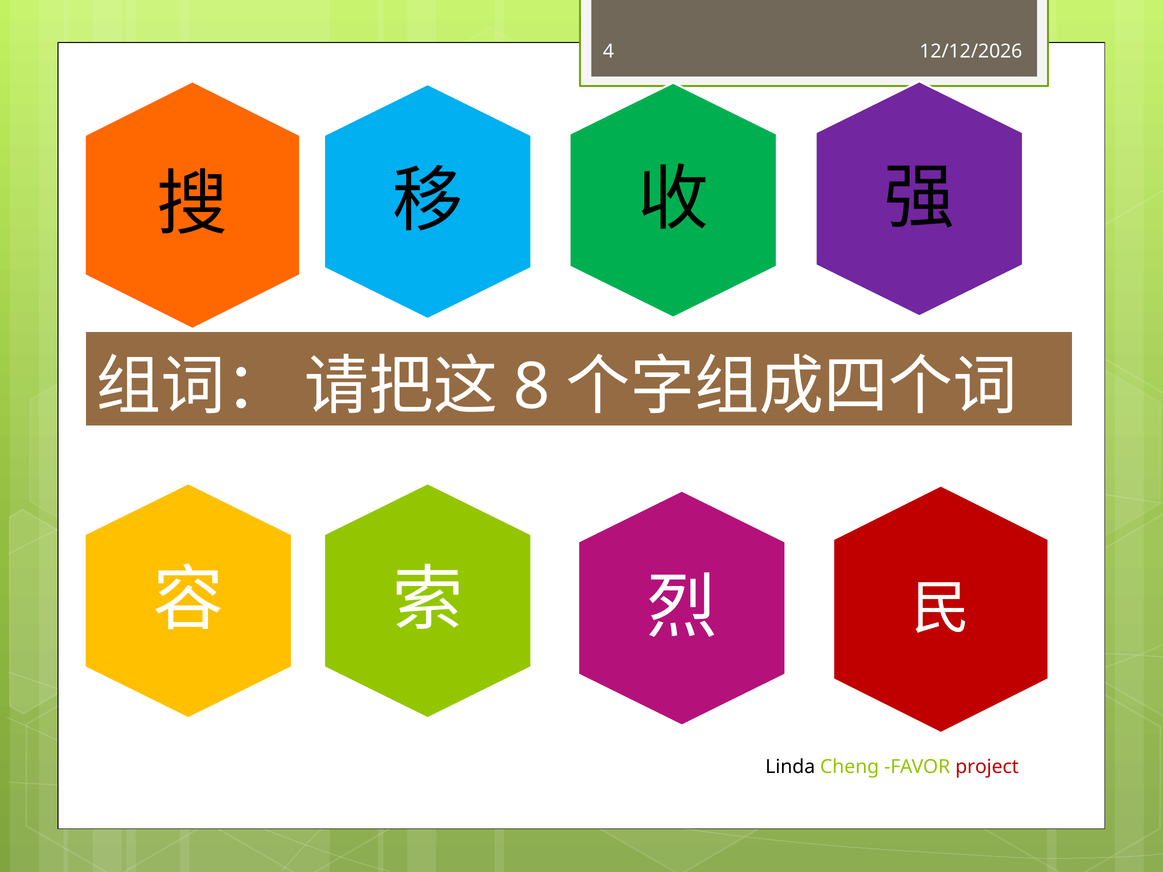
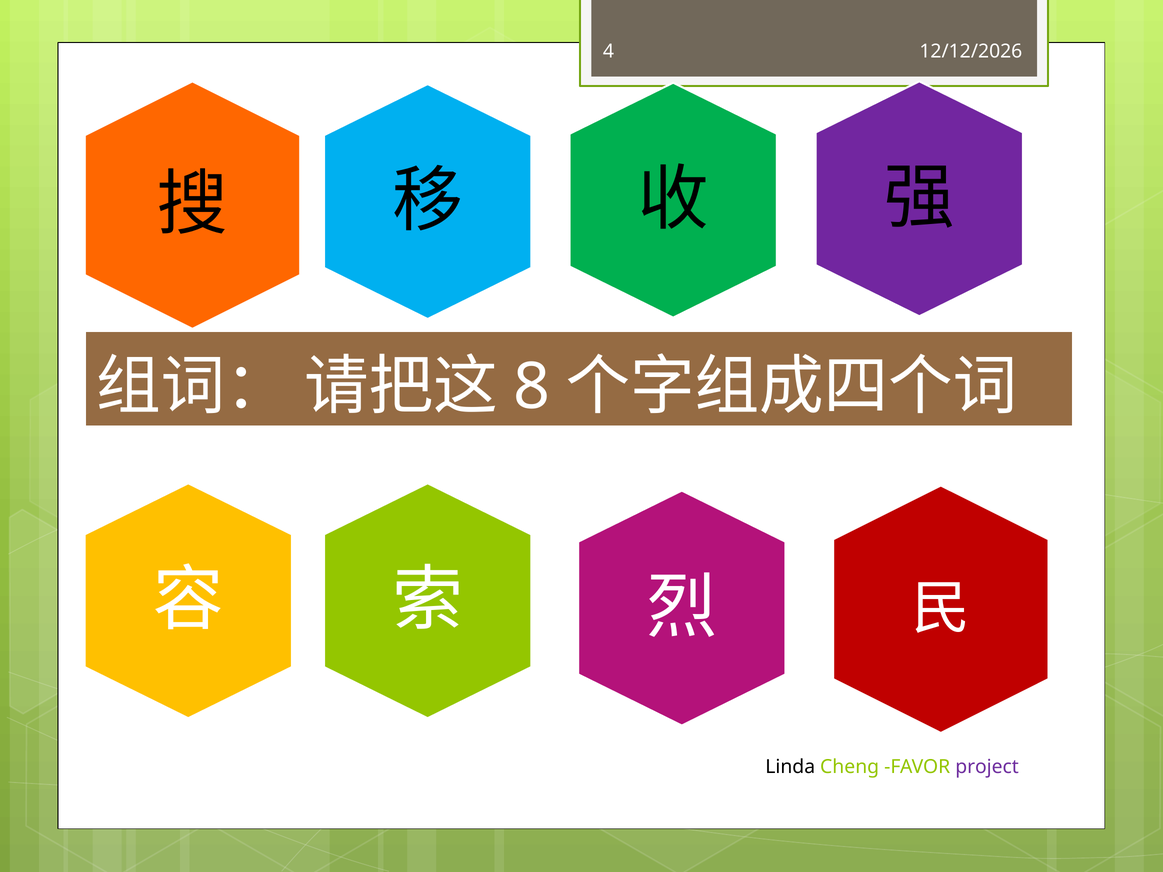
project colour: red -> purple
